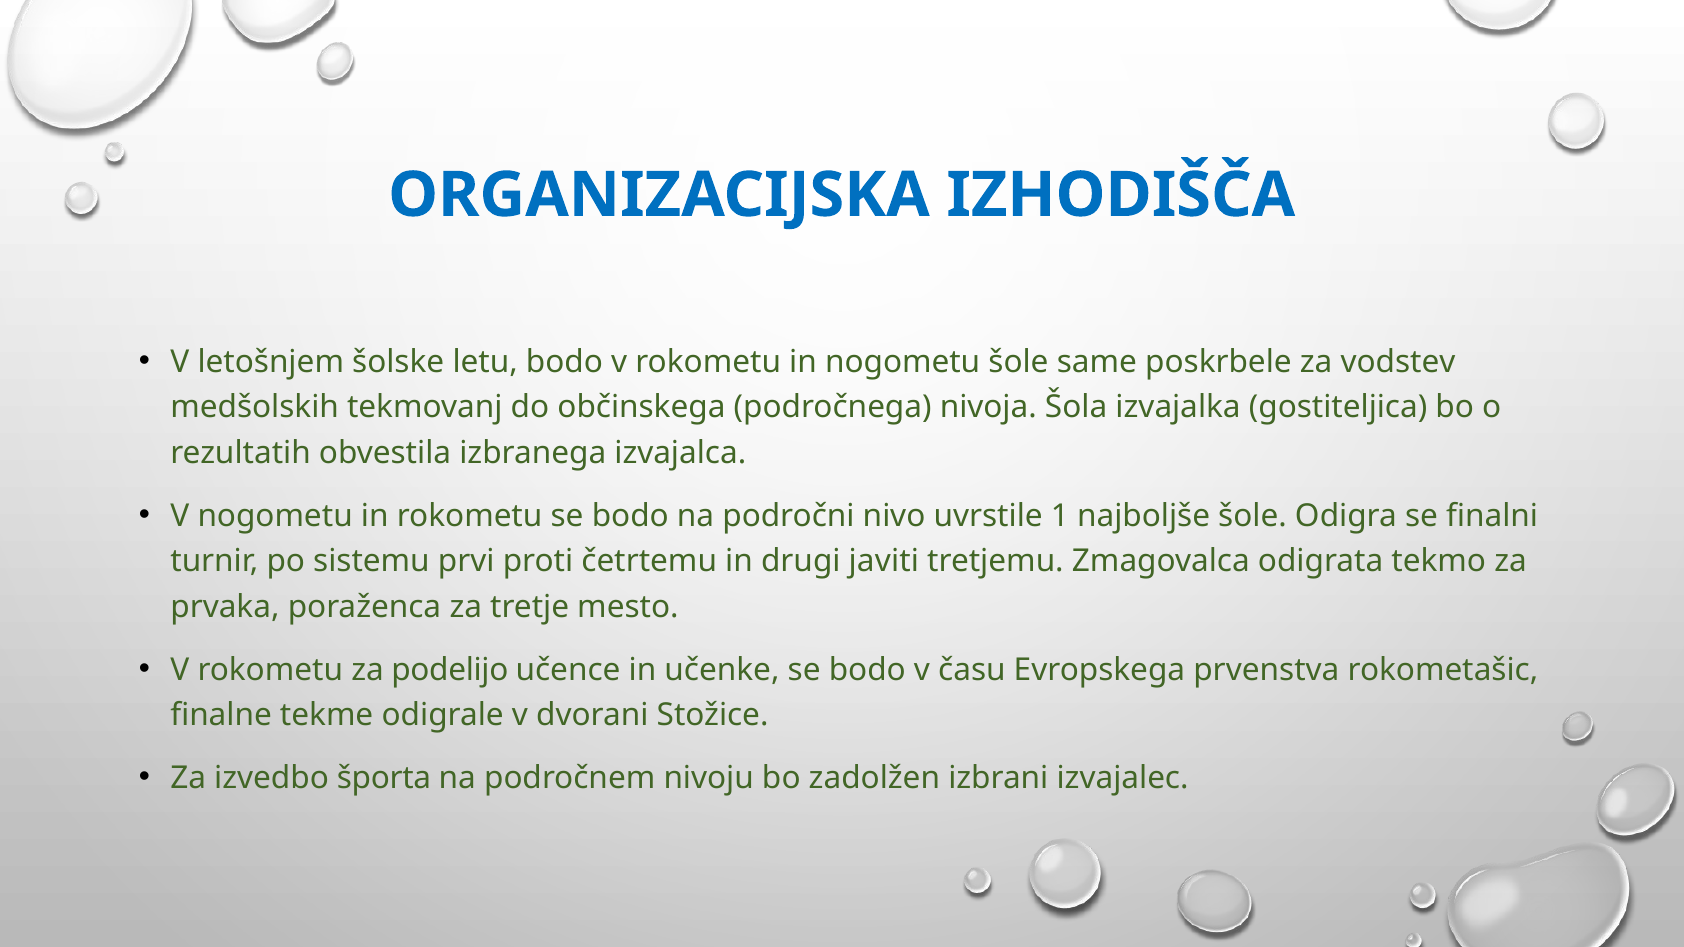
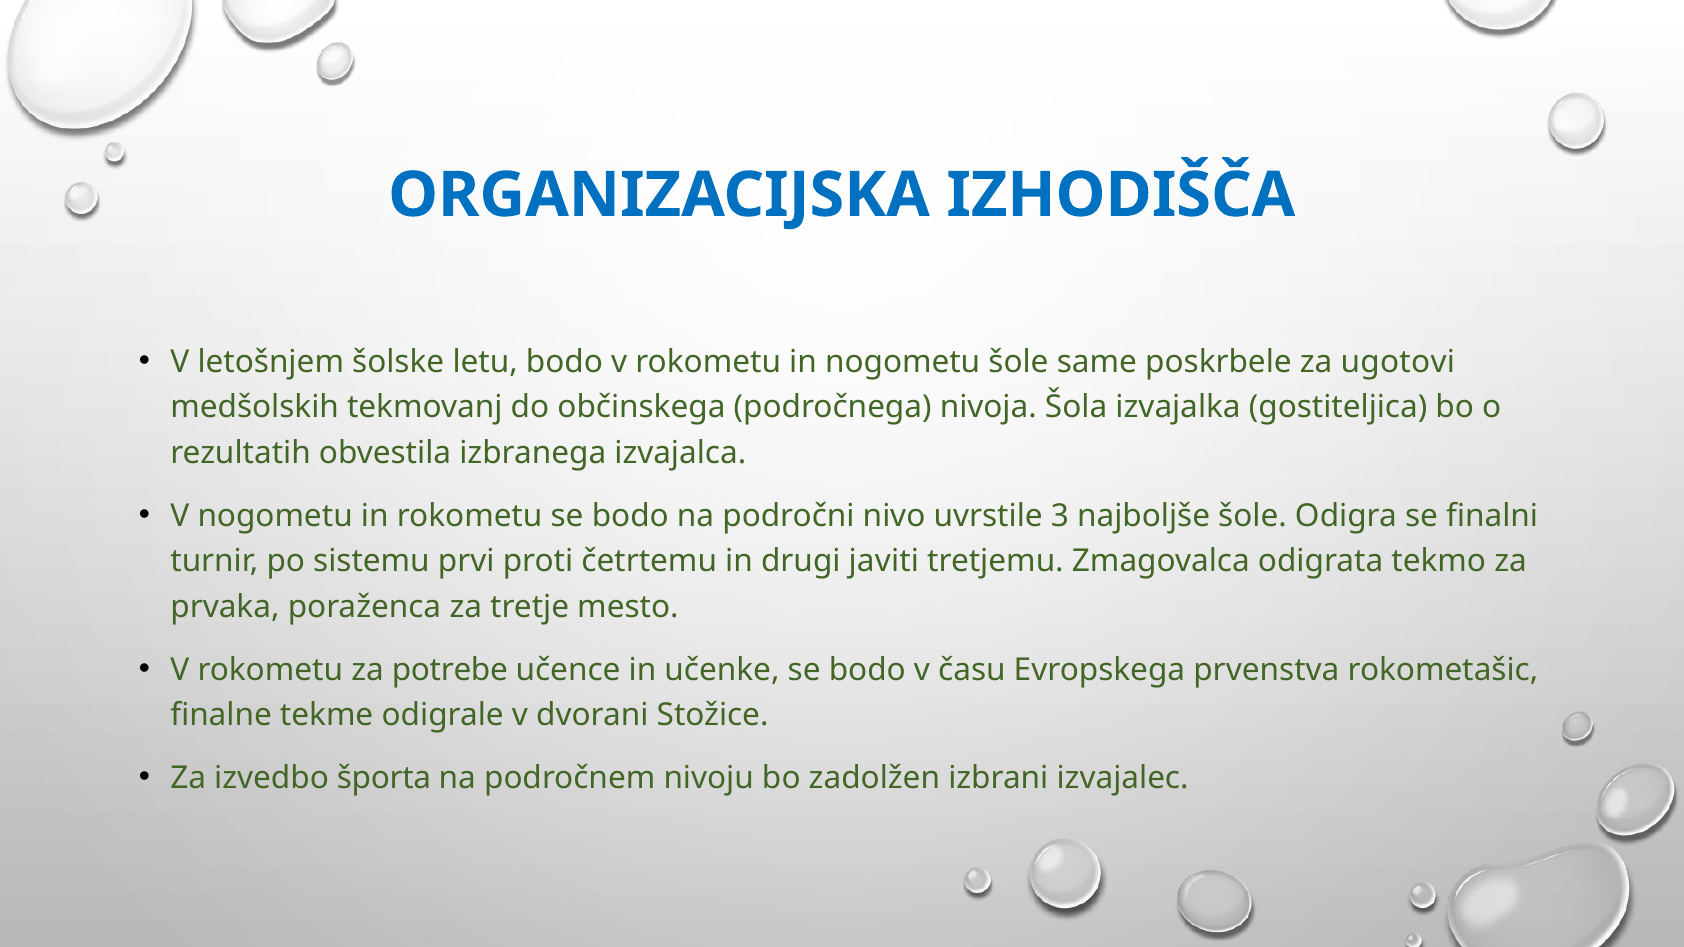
vodstev: vodstev -> ugotovi
1: 1 -> 3
podelijo: podelijo -> potrebe
